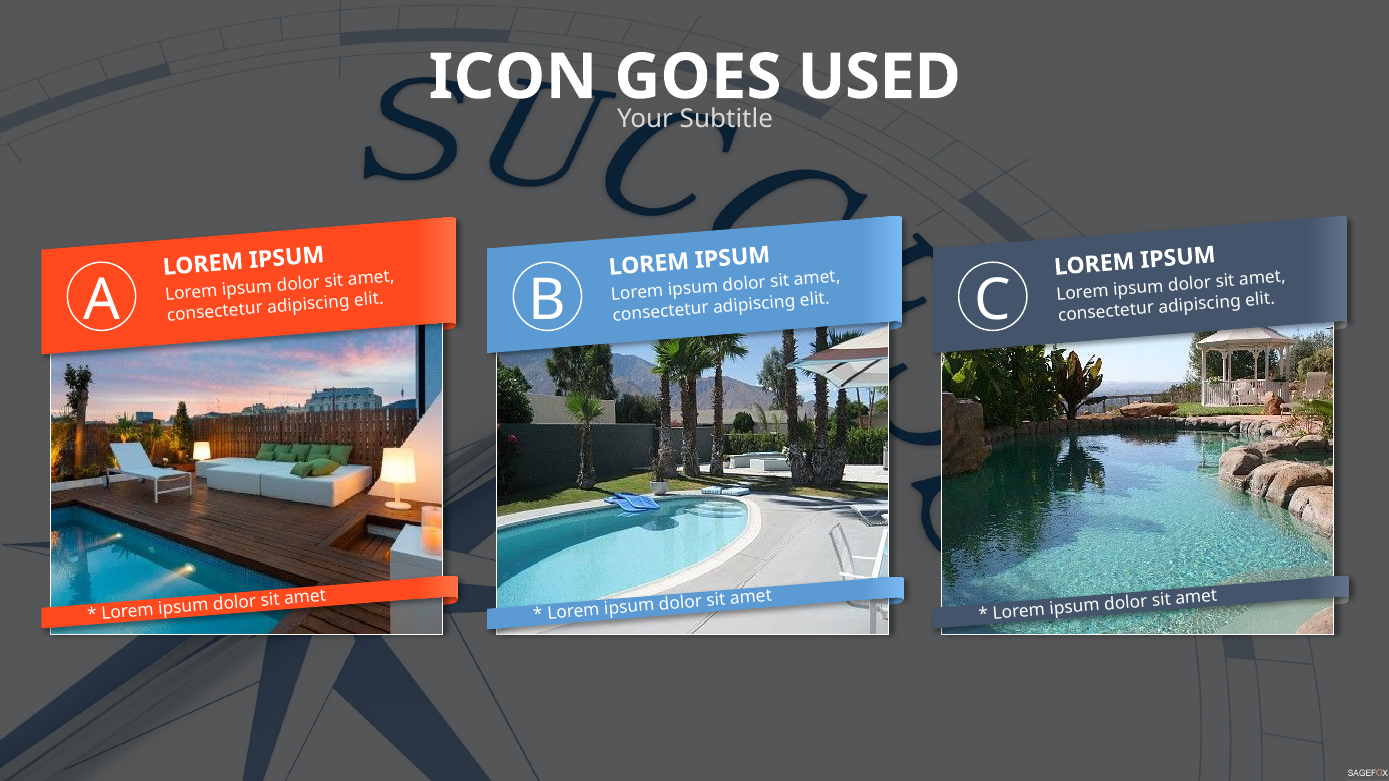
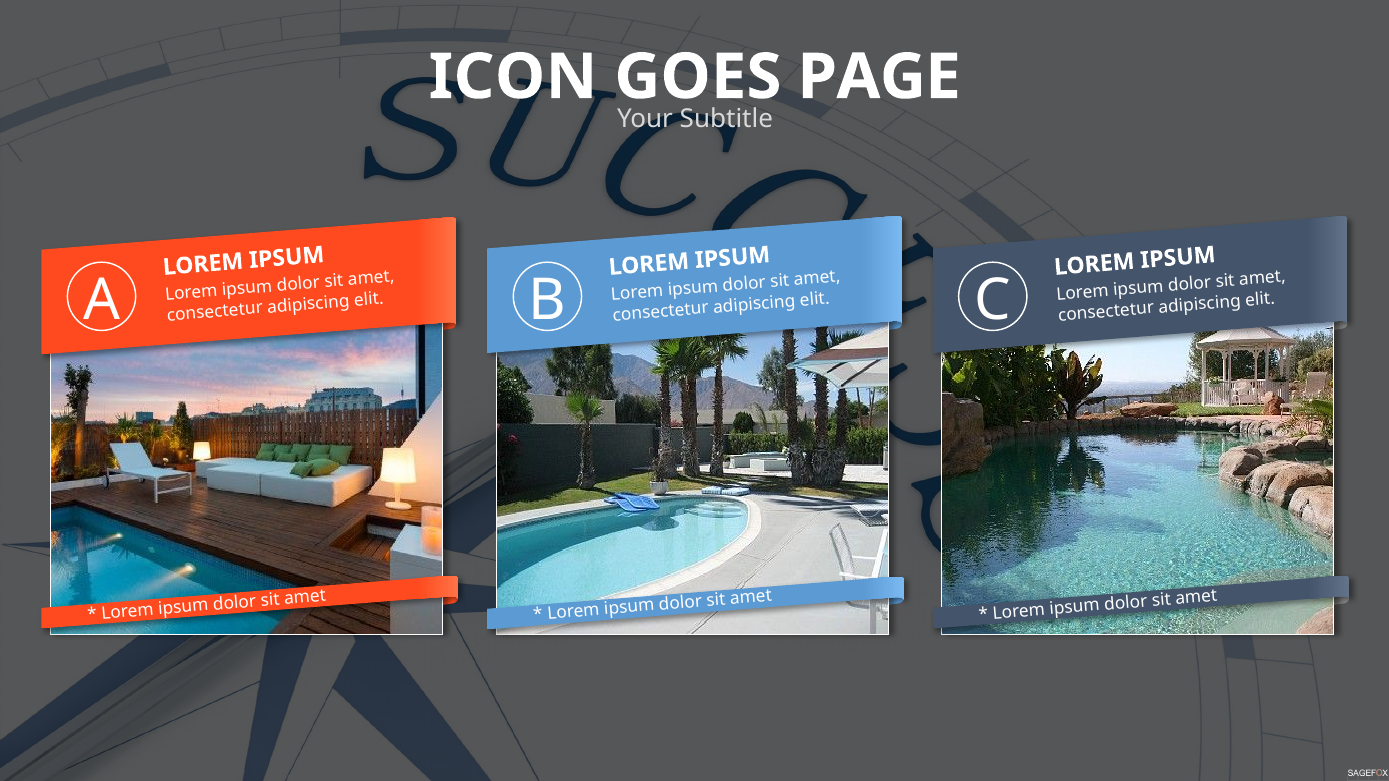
USED: USED -> PAGE
